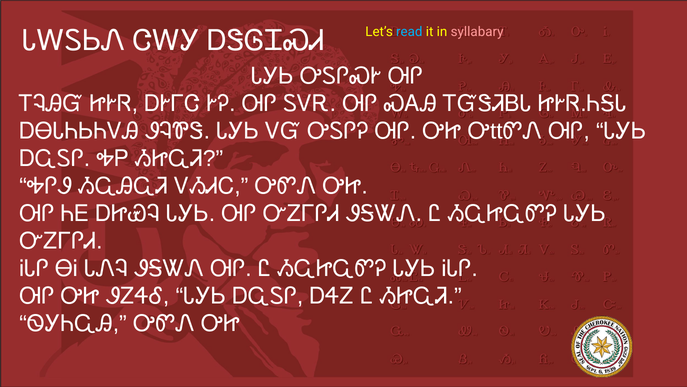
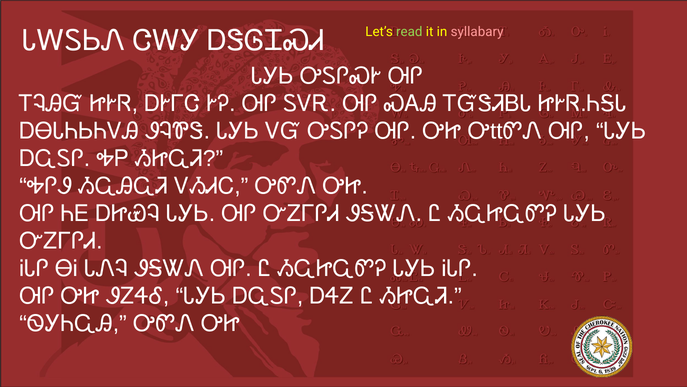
read colour: light blue -> light green
